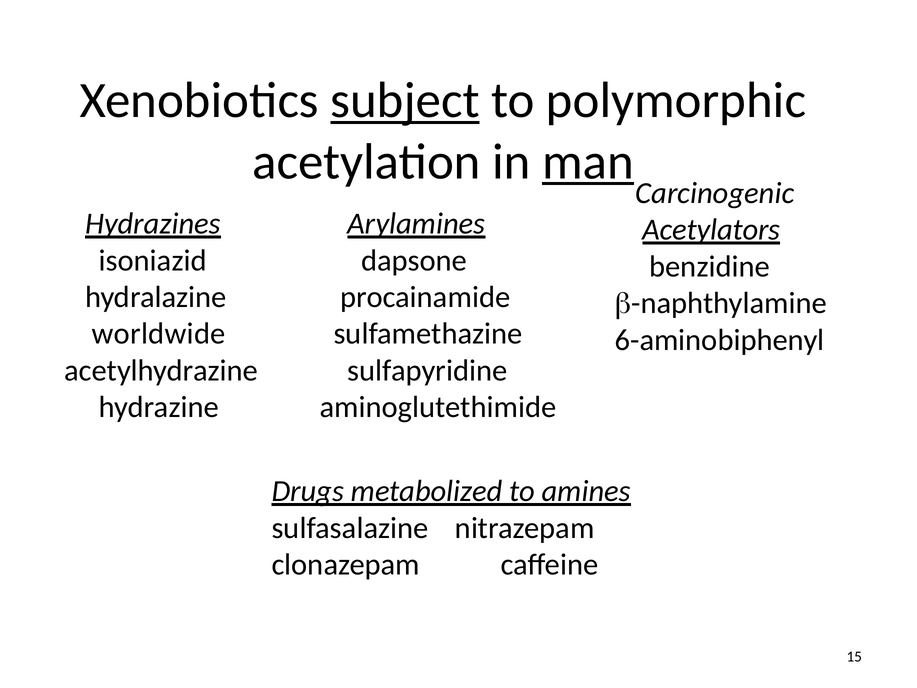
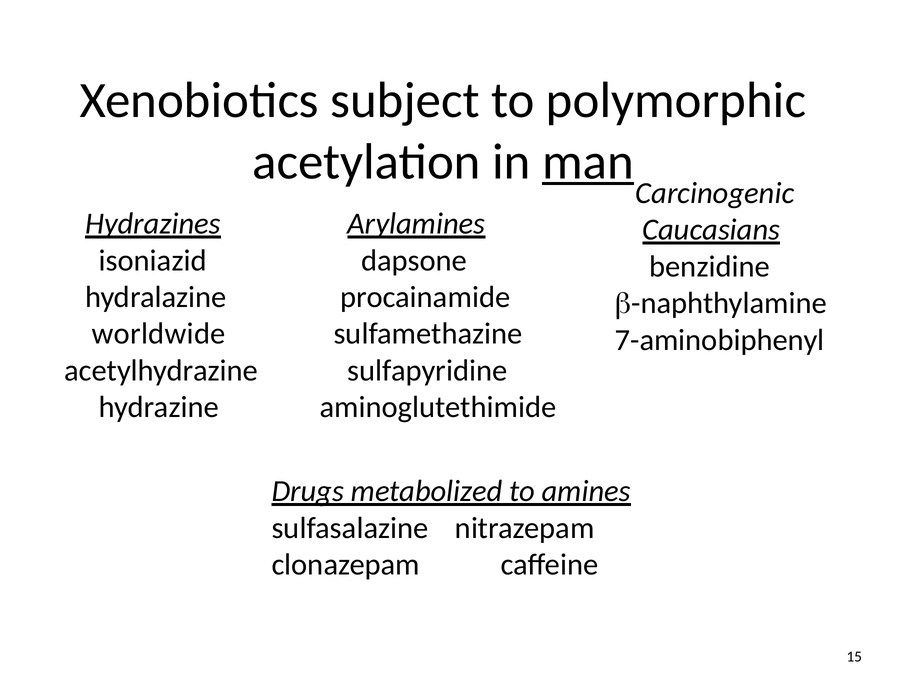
subject underline: present -> none
Acetylators: Acetylators -> Caucasians
6-aminobiphenyl: 6-aminobiphenyl -> 7-aminobiphenyl
